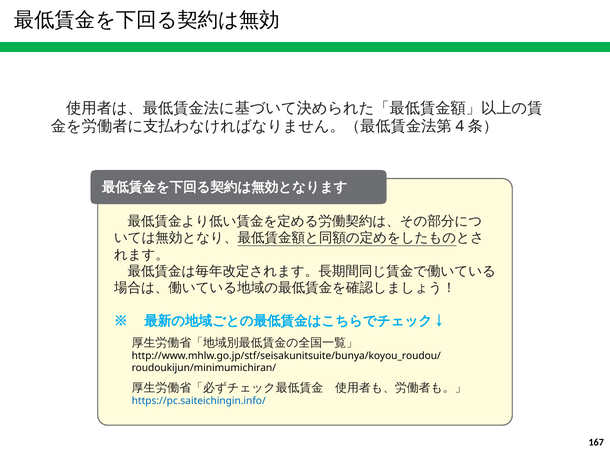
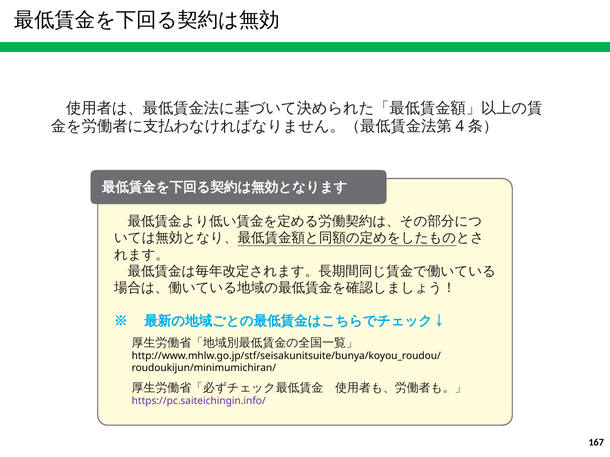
https://pc.saiteichingin.info/ colour: blue -> purple
